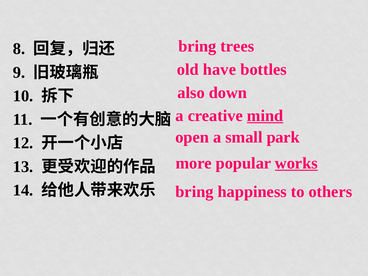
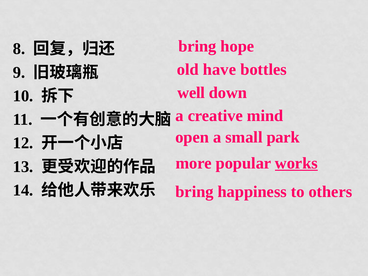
trees: trees -> hope
also: also -> well
mind underline: present -> none
